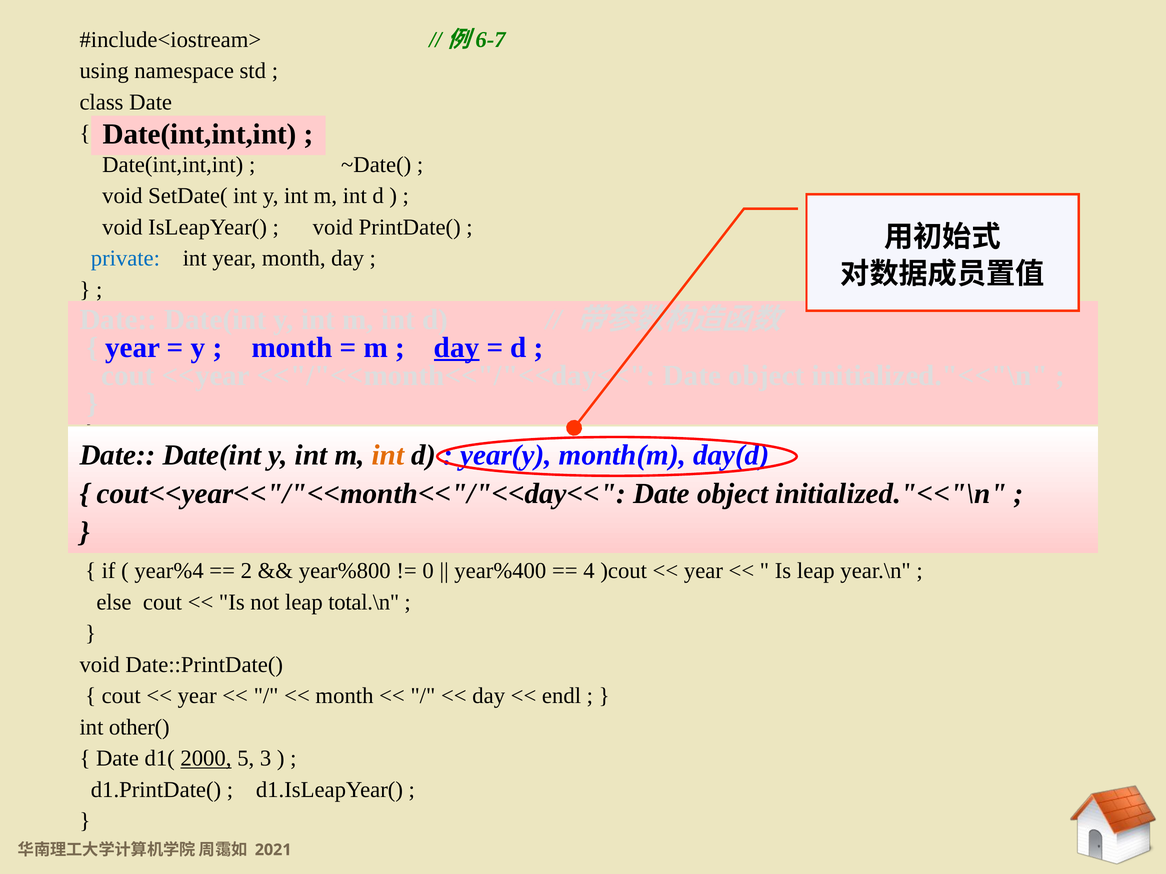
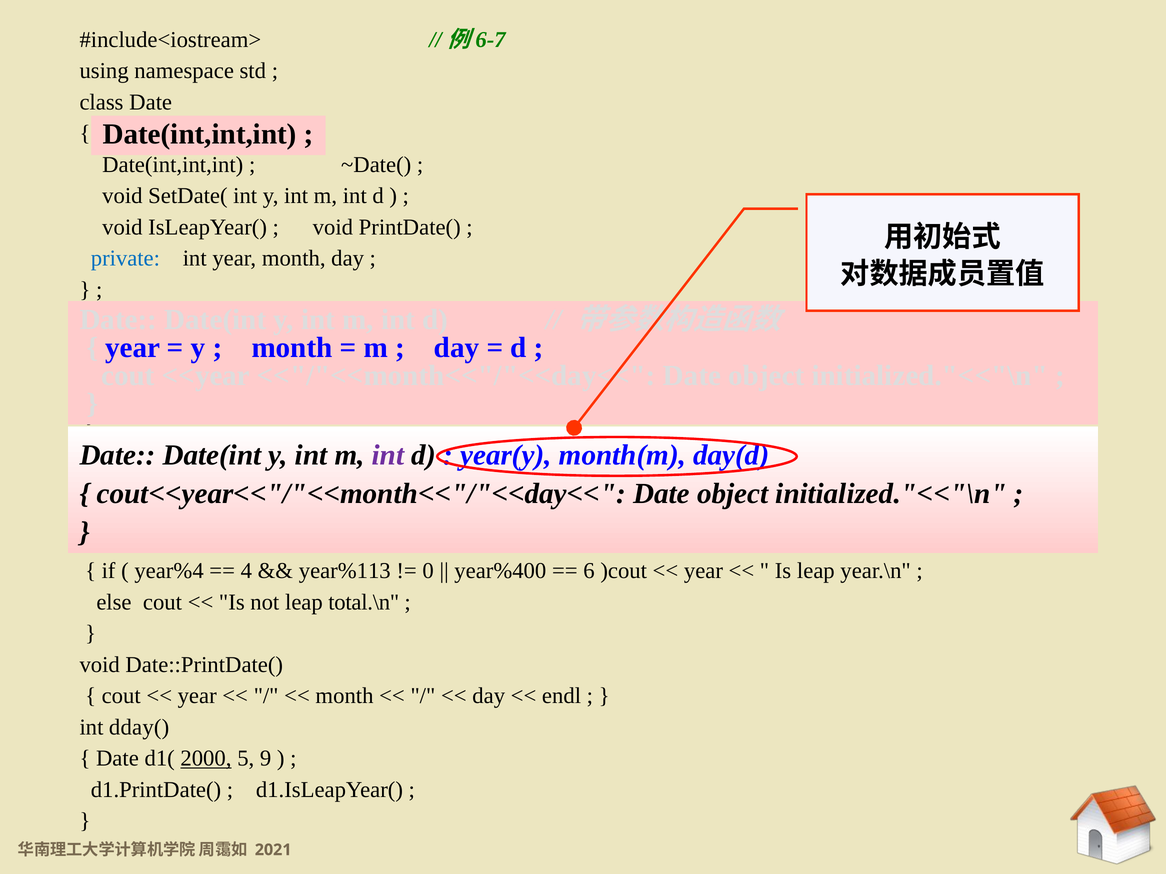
day at (457, 348) underline: present -> none
int at (388, 455) colour: orange -> purple
2: 2 -> 4
year%800: year%800 -> year%113
4: 4 -> 6
other(: other( -> dday(
3: 3 -> 9
